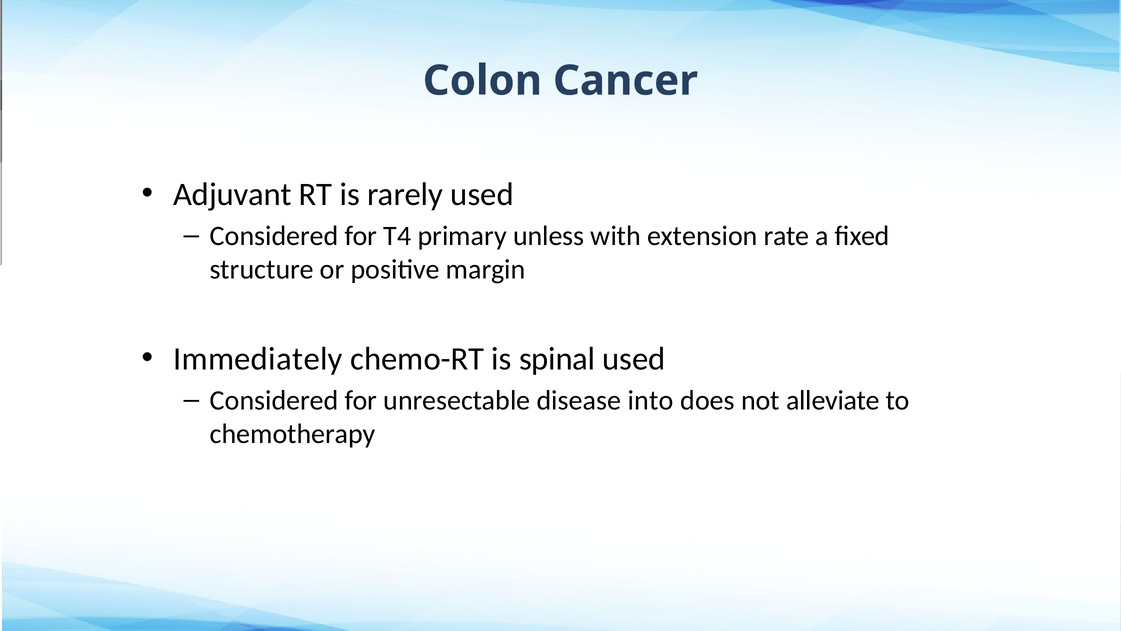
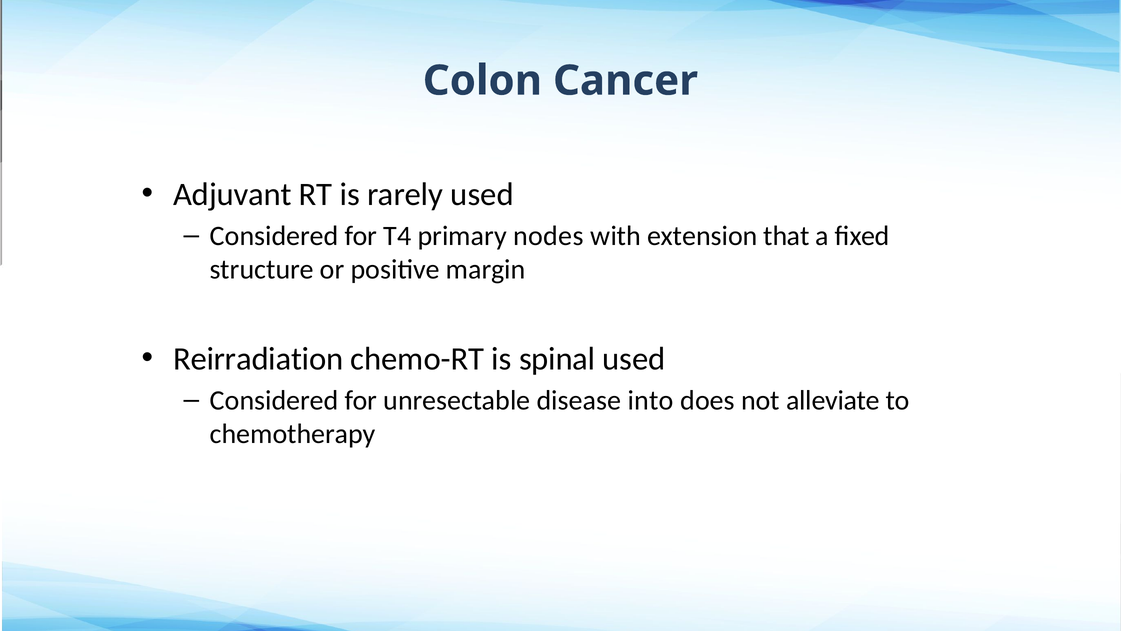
unless: unless -> nodes
rate: rate -> that
Immediately: Immediately -> Reirradiation
